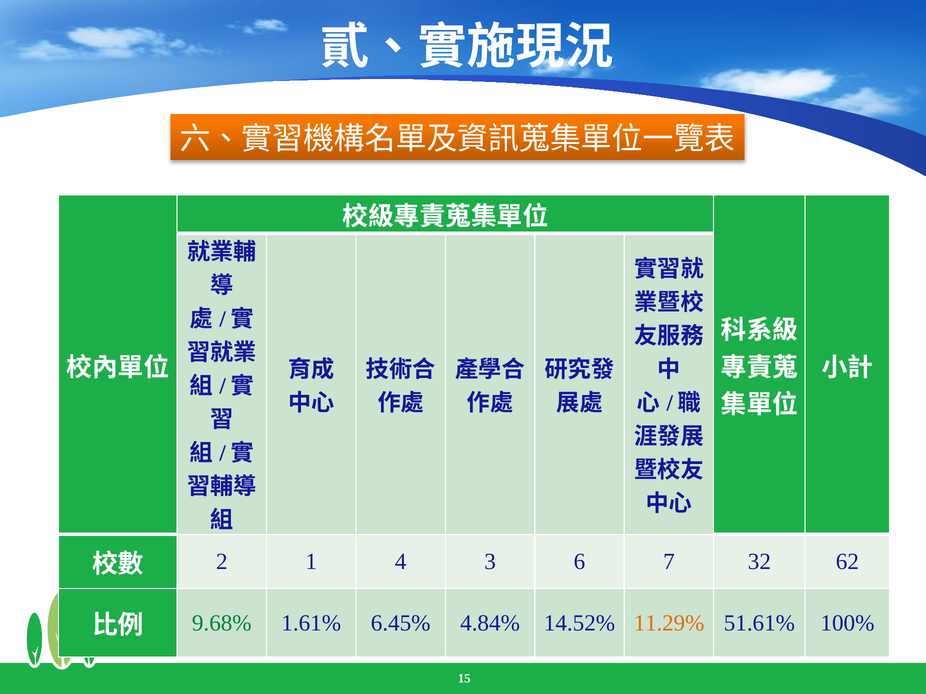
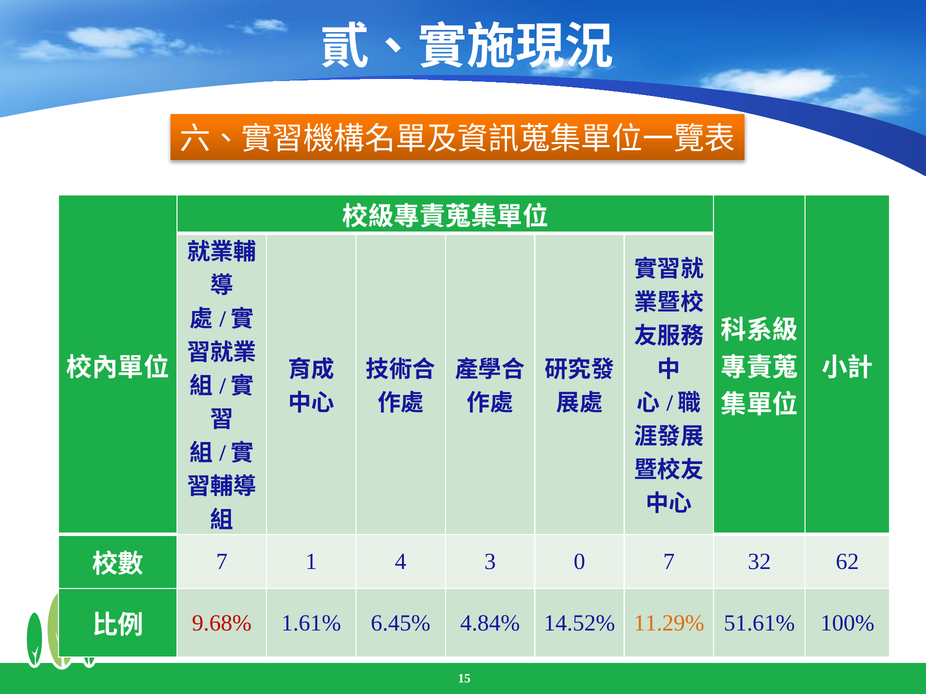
2 at (222, 562): 2 -> 7
6: 6 -> 0
9.68% colour: green -> red
